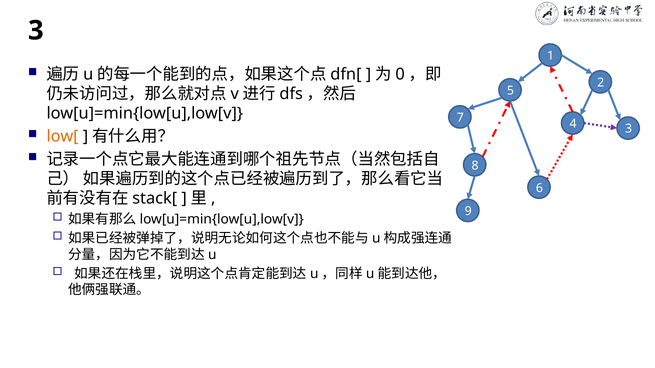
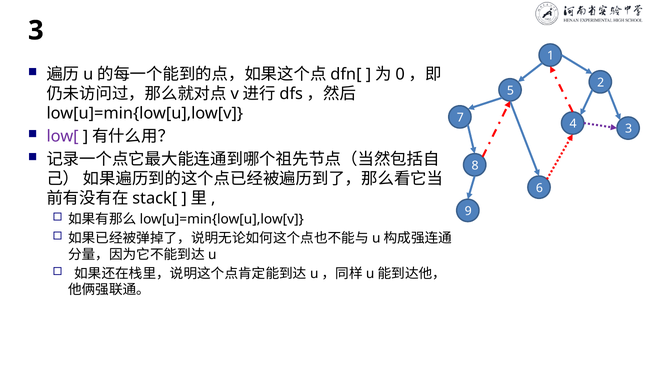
low[ colour: orange -> purple
